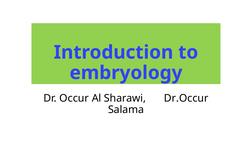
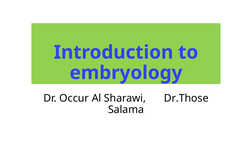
Dr.Occur: Dr.Occur -> Dr.Those
